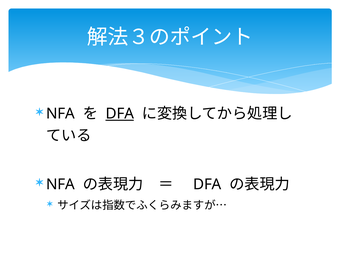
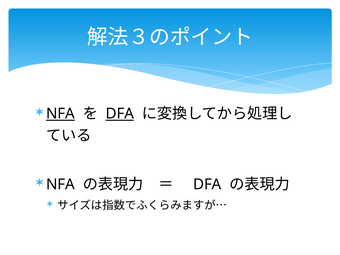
NFA at (60, 114) underline: none -> present
